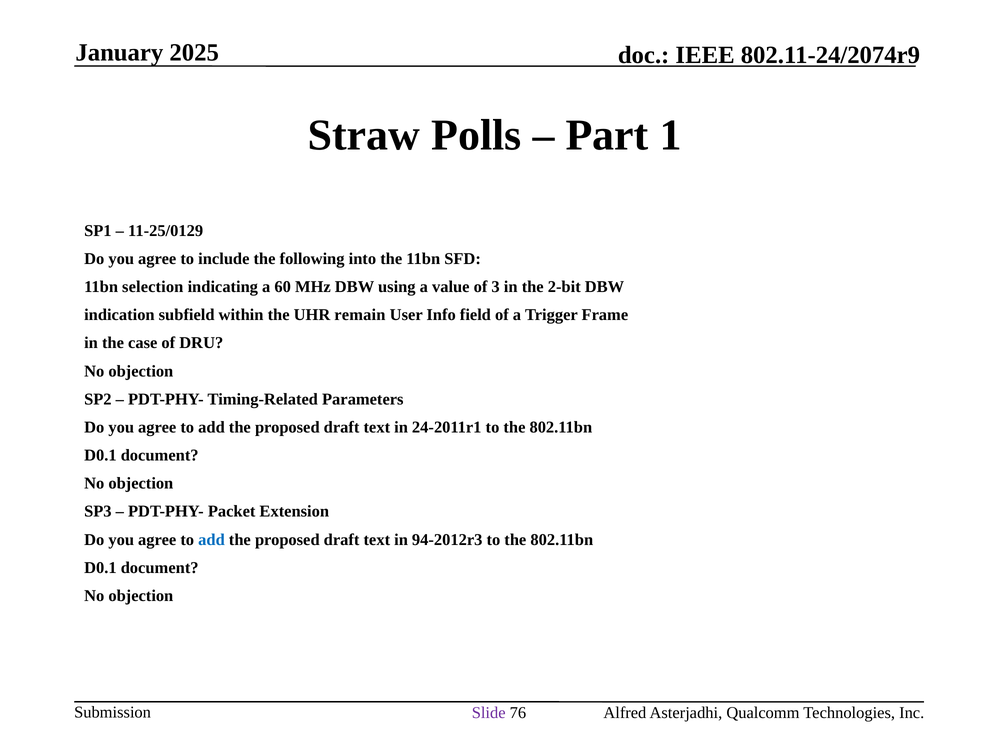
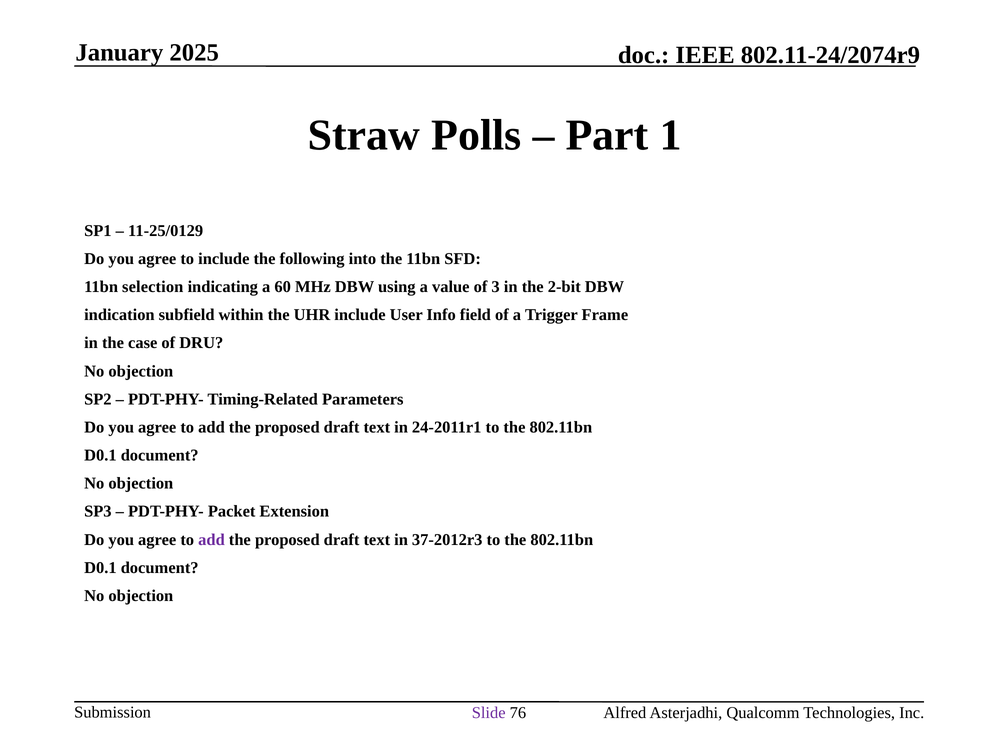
UHR remain: remain -> include
add at (211, 539) colour: blue -> purple
94-2012r3: 94-2012r3 -> 37-2012r3
